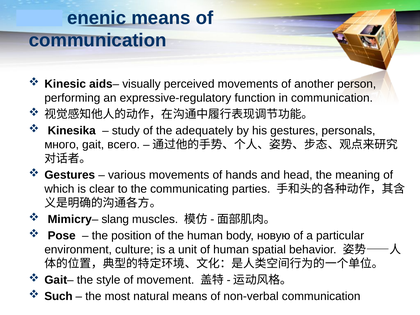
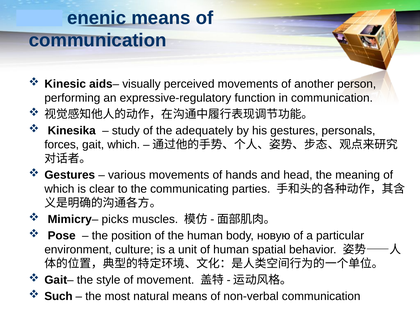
много: много -> forces
gait всего: всего -> which
slang: slang -> picks
